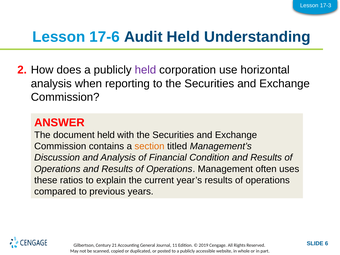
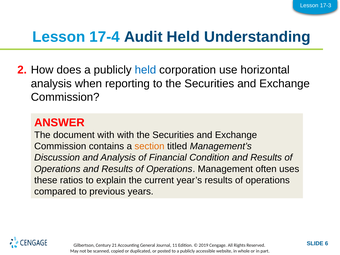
17-6: 17-6 -> 17-4
held at (145, 70) colour: purple -> blue
document held: held -> with
